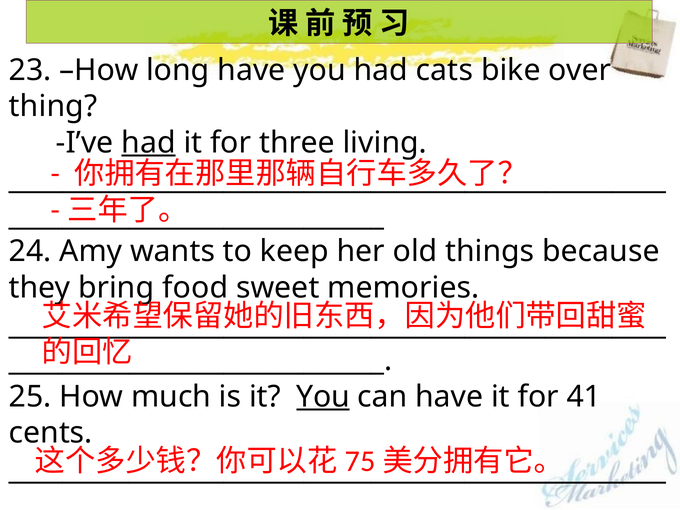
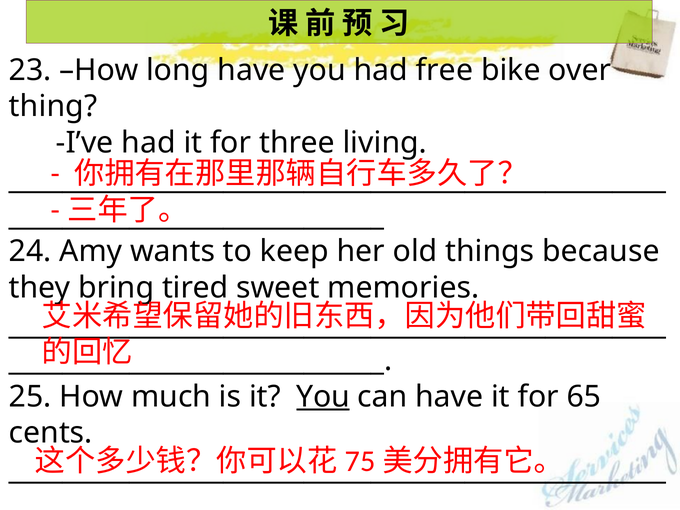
cats: cats -> free
had at (149, 143) underline: present -> none
food: food -> tired
41: 41 -> 65
